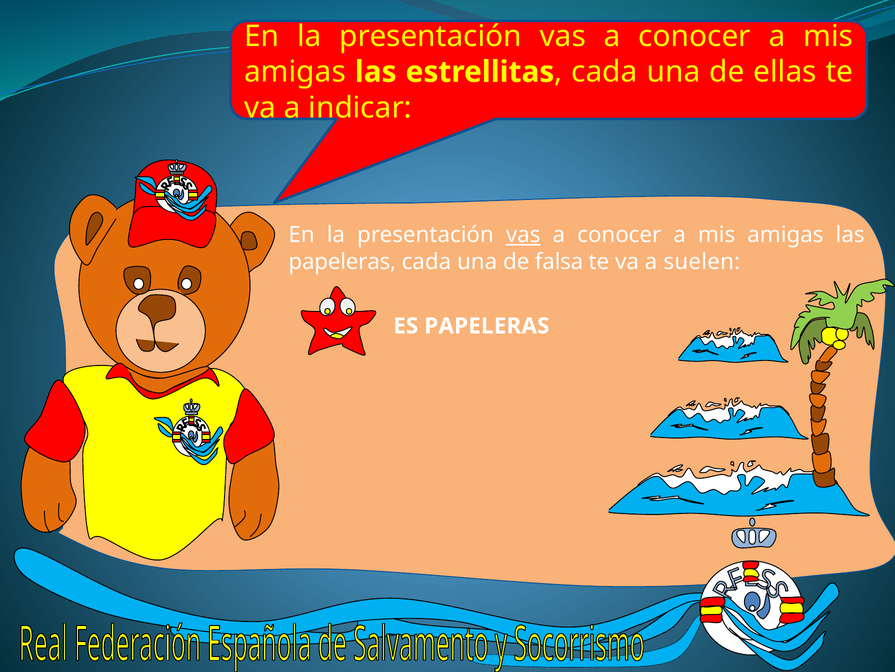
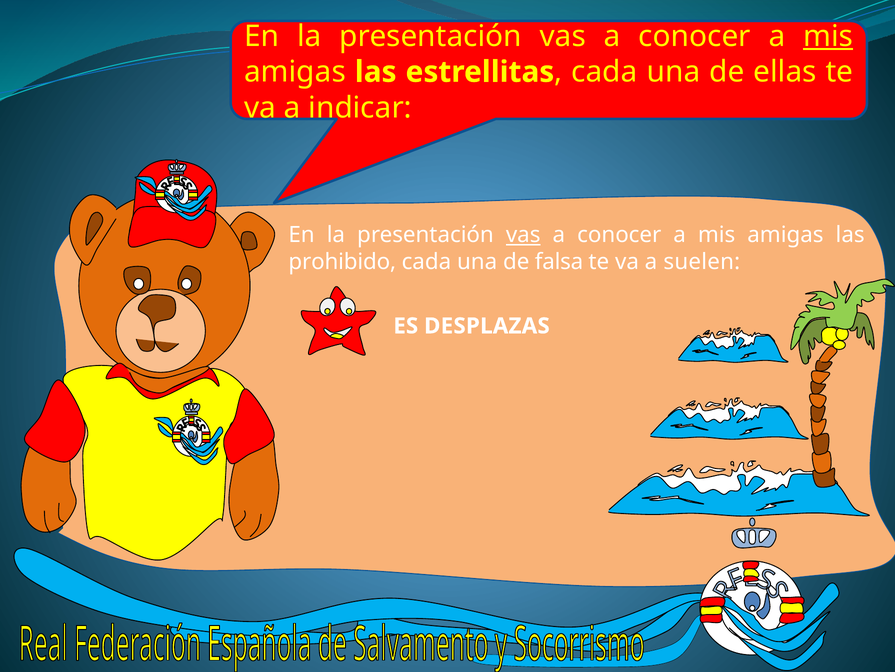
mis at (828, 36) underline: none -> present
papeleras at (342, 262): papeleras -> prohibido
ES PAPELERAS: PAPELERAS -> DESPLAZAS
